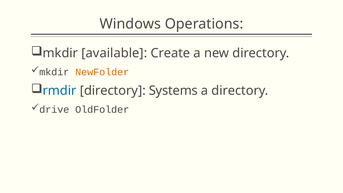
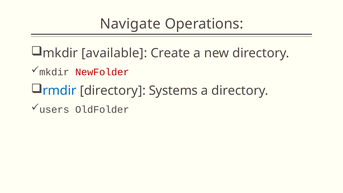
Windows: Windows -> Navigate
NewFolder colour: orange -> red
drive: drive -> users
